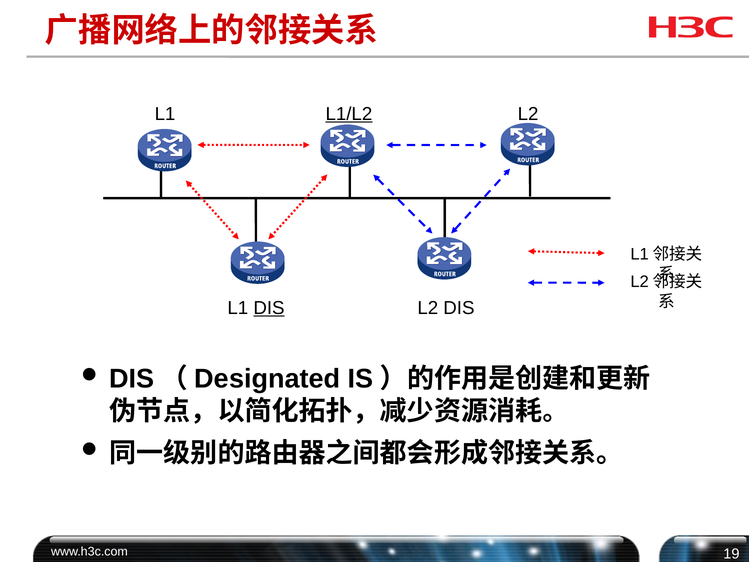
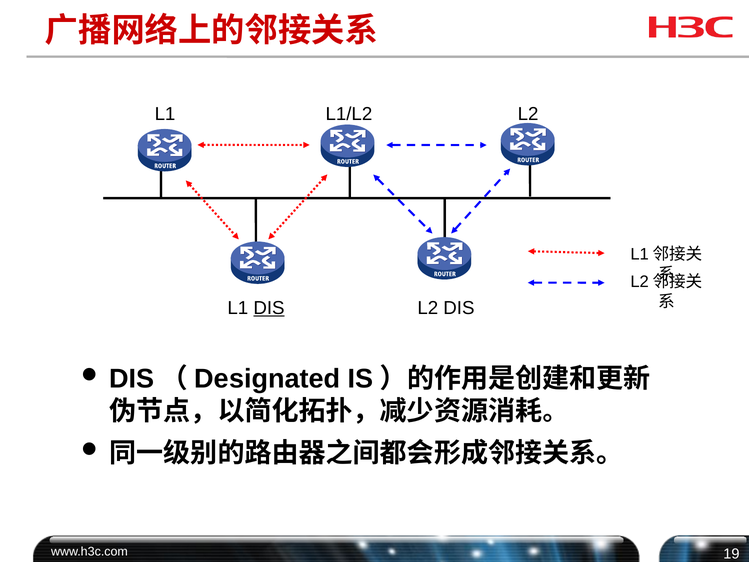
L1/L2 underline: present -> none
